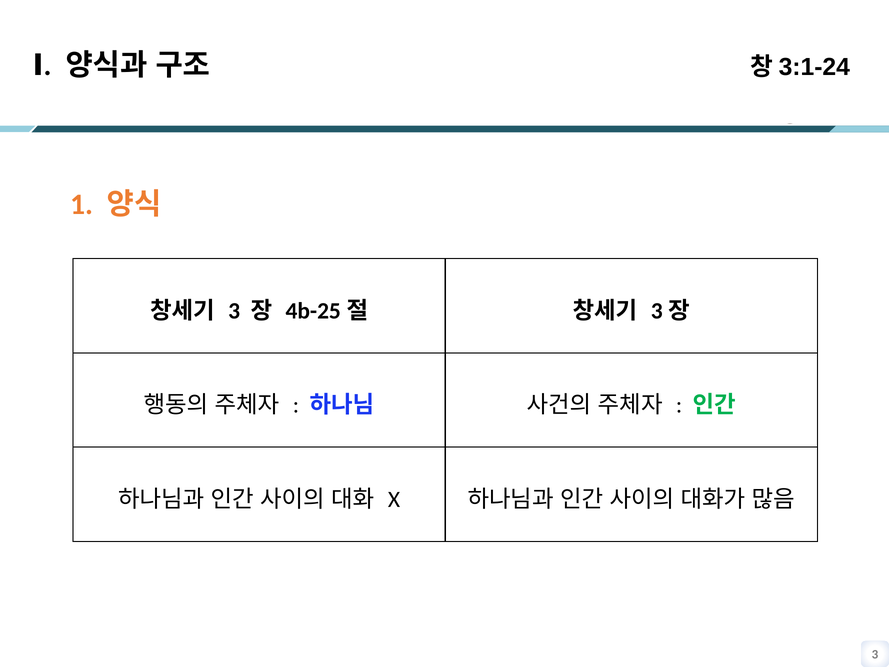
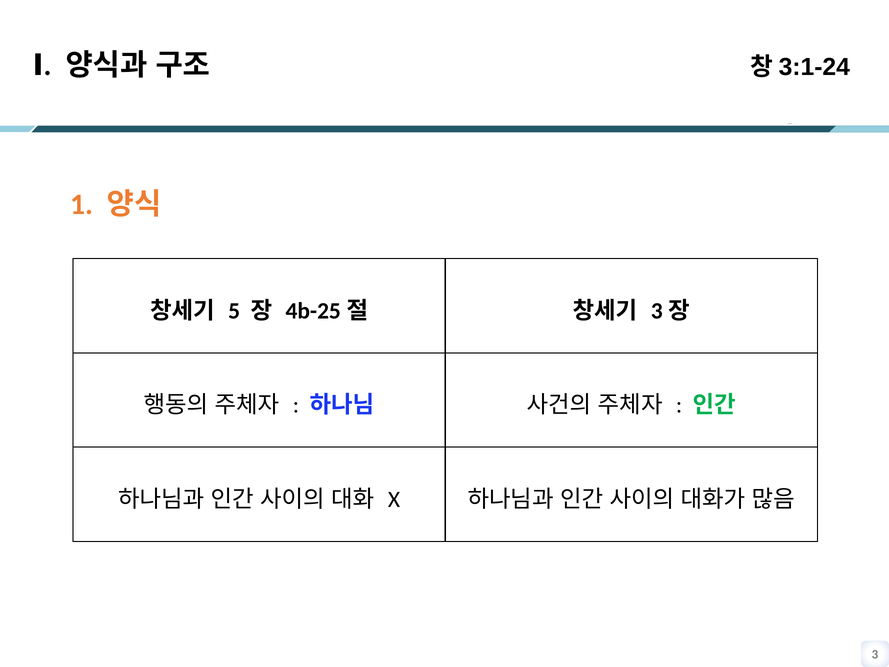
3 at (234, 311): 3 -> 5
